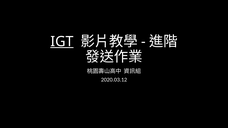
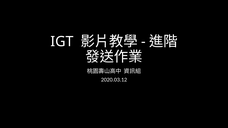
IGT underline: present -> none
